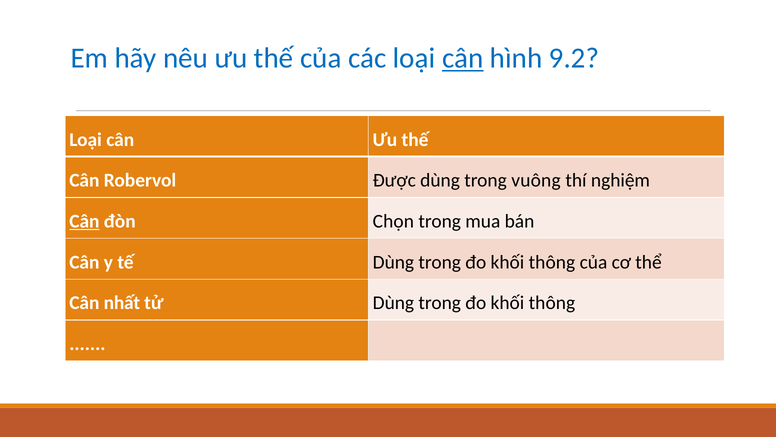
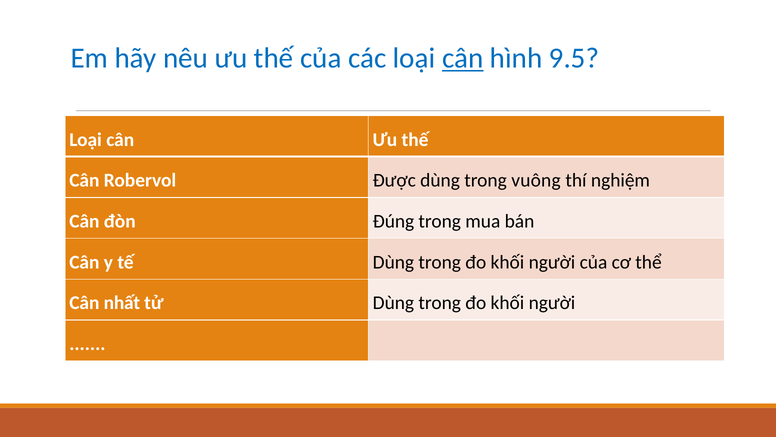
9.2: 9.2 -> 9.5
Cân at (84, 221) underline: present -> none
Chọn: Chọn -> Đúng
thông at (552, 262): thông -> người
thông at (552, 303): thông -> người
